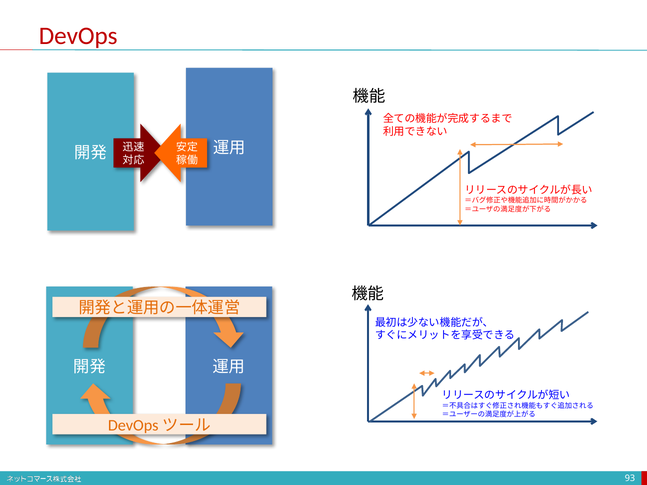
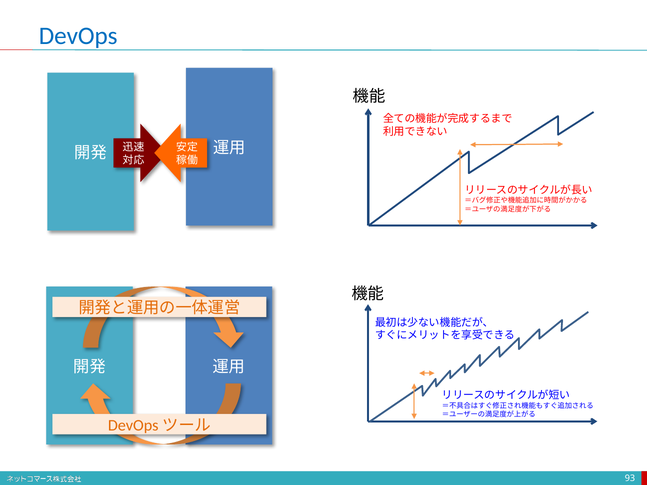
DevOps colour: red -> blue
